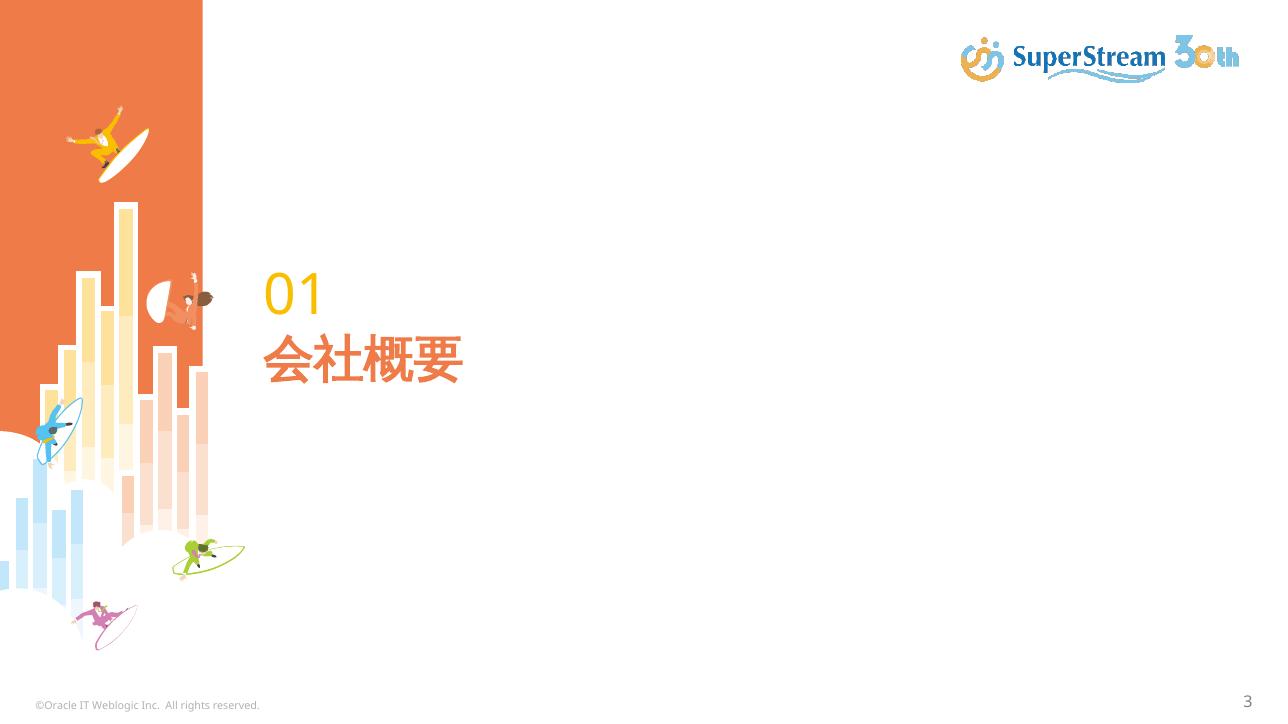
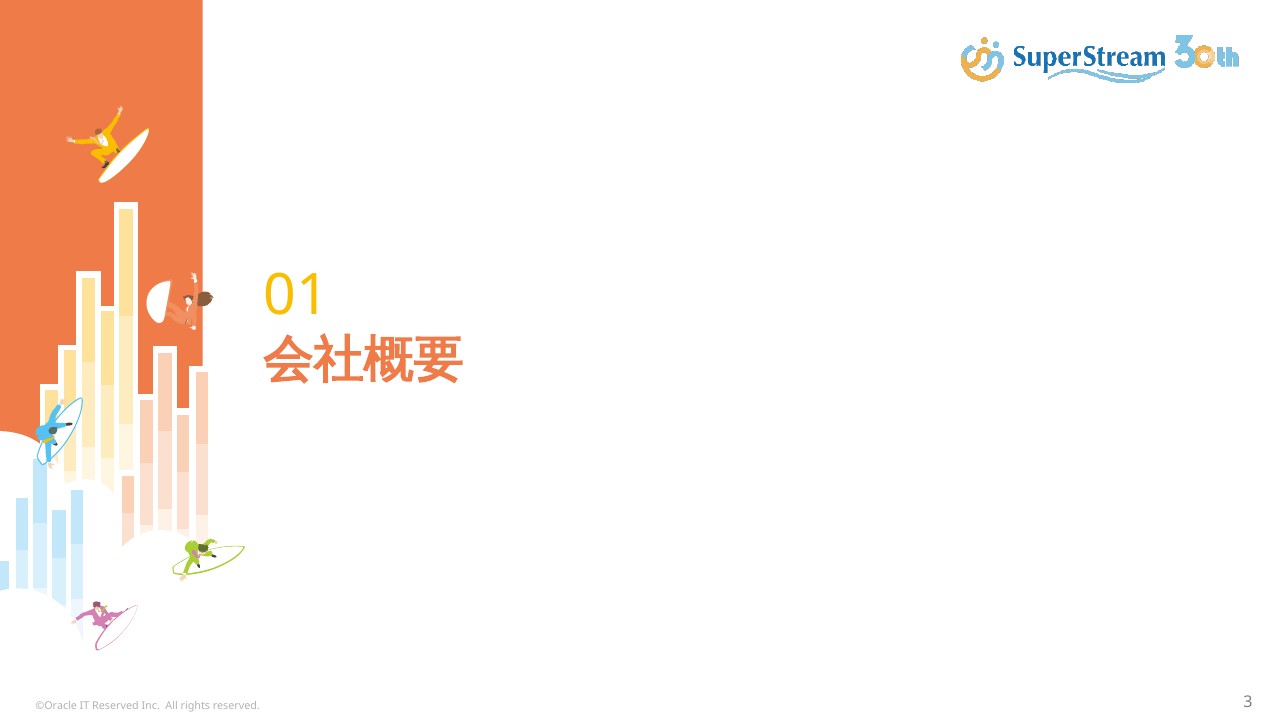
IT Weblogic: Weblogic -> Reserved
